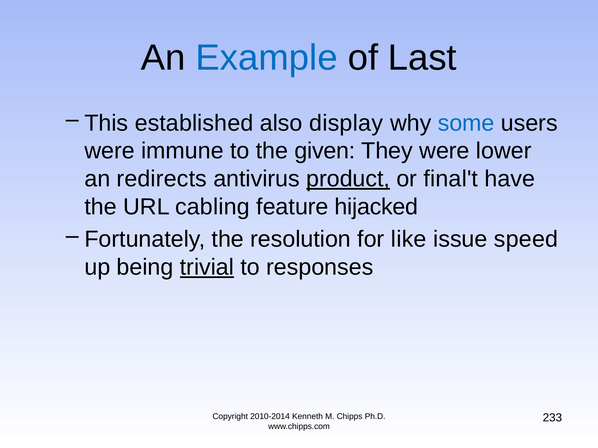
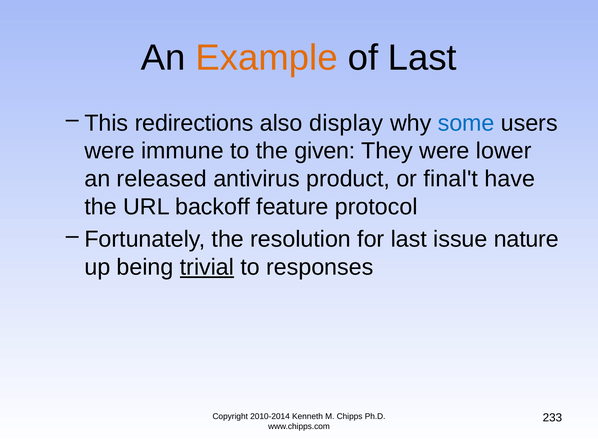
Example colour: blue -> orange
established: established -> redirections
redirects: redirects -> released
product underline: present -> none
cabling: cabling -> backoff
hijacked: hijacked -> protocol
for like: like -> last
speed: speed -> nature
